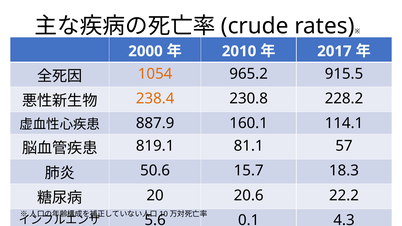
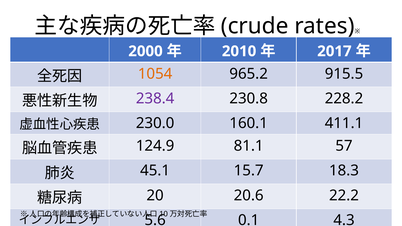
238.4 colour: orange -> purple
887.9: 887.9 -> 230.0
114.1: 114.1 -> 411.1
819.1: 819.1 -> 124.9
50.6: 50.6 -> 45.1
